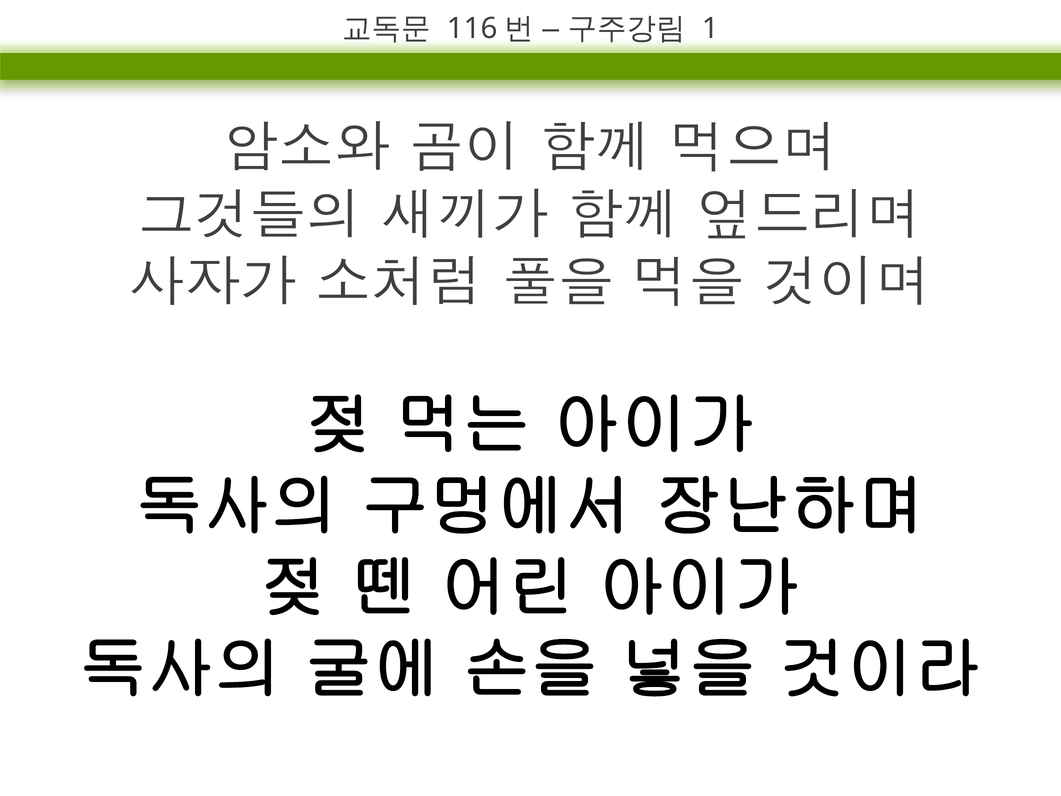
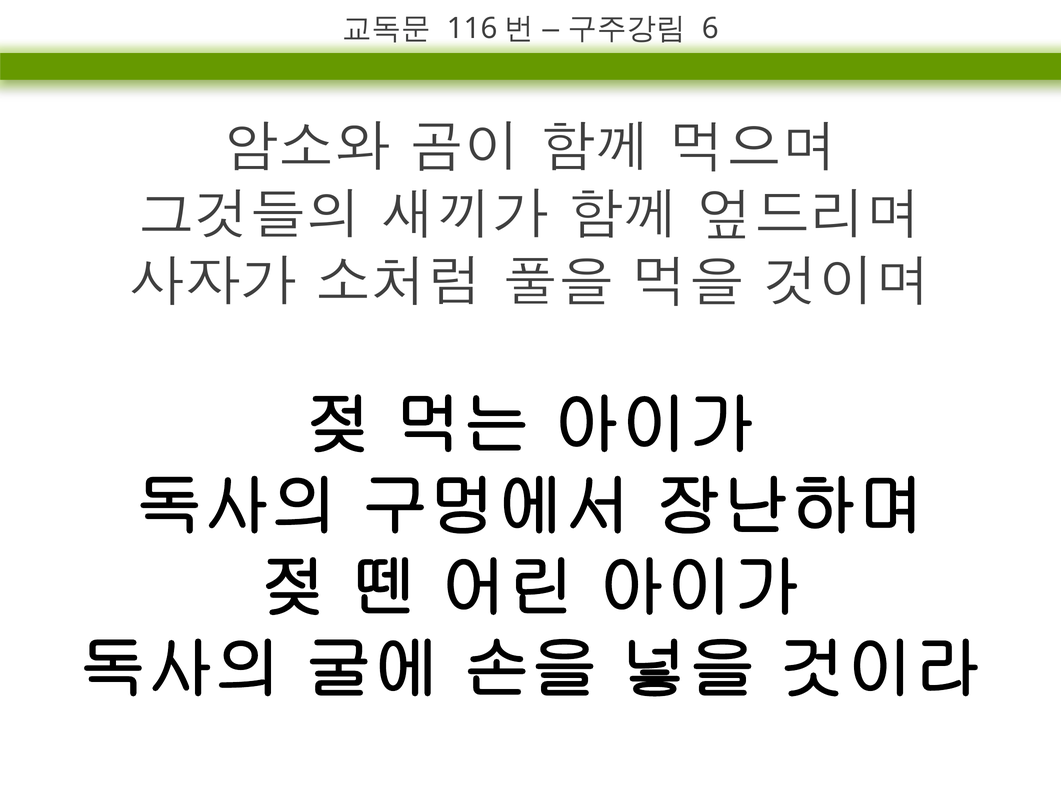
1: 1 -> 6
